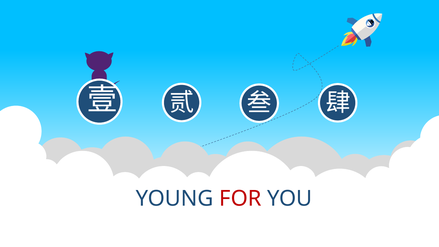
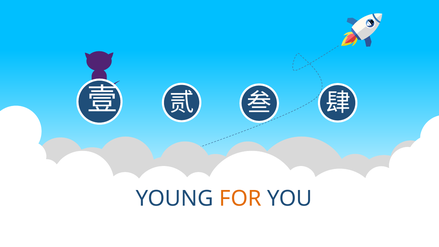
FOR colour: red -> orange
